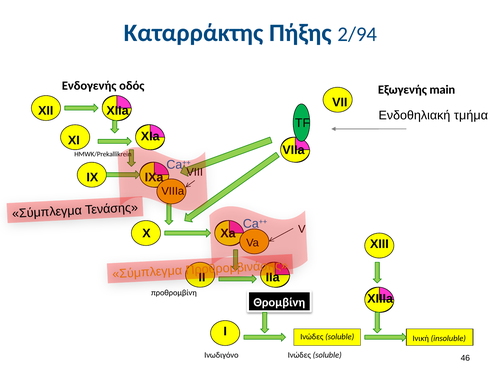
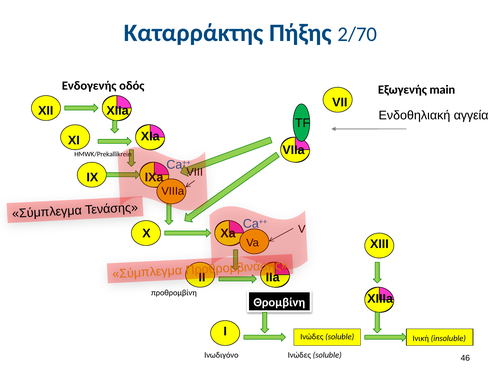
2/94: 2/94 -> 2/70
τμήμα: τμήμα -> αγγεία
